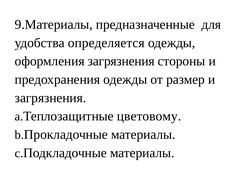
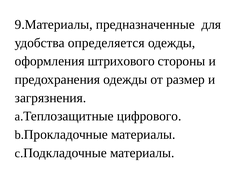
оформления загрязнения: загрязнения -> штрихового
цветовому: цветовому -> цифрового
